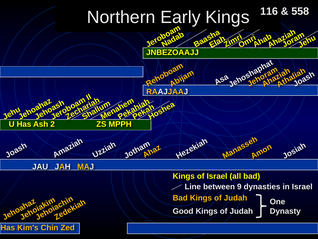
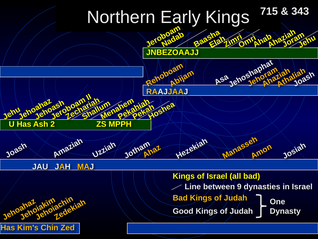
116: 116 -> 715
558: 558 -> 343
